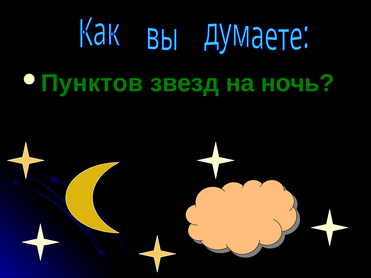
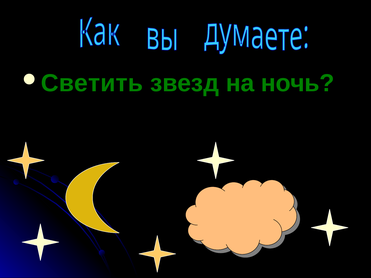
Пунктов: Пунктов -> Светить
